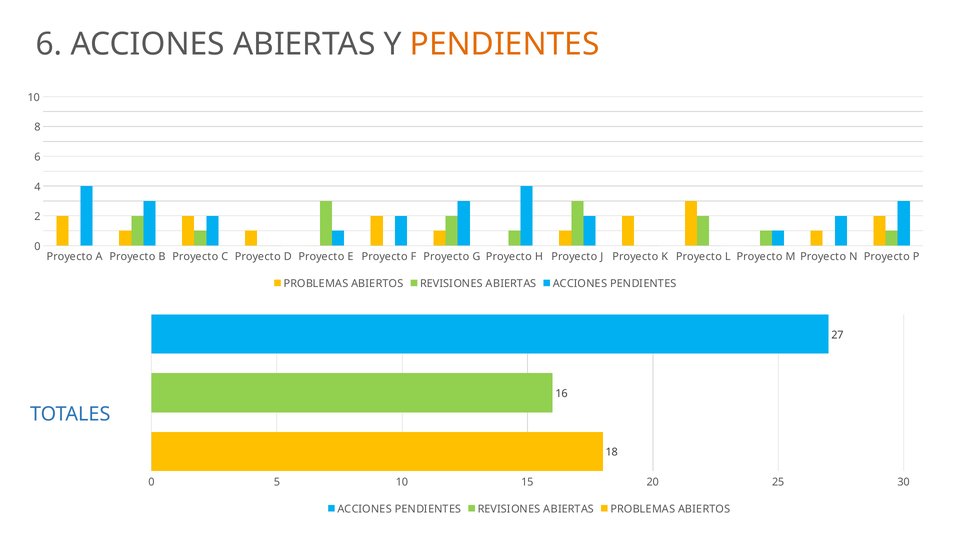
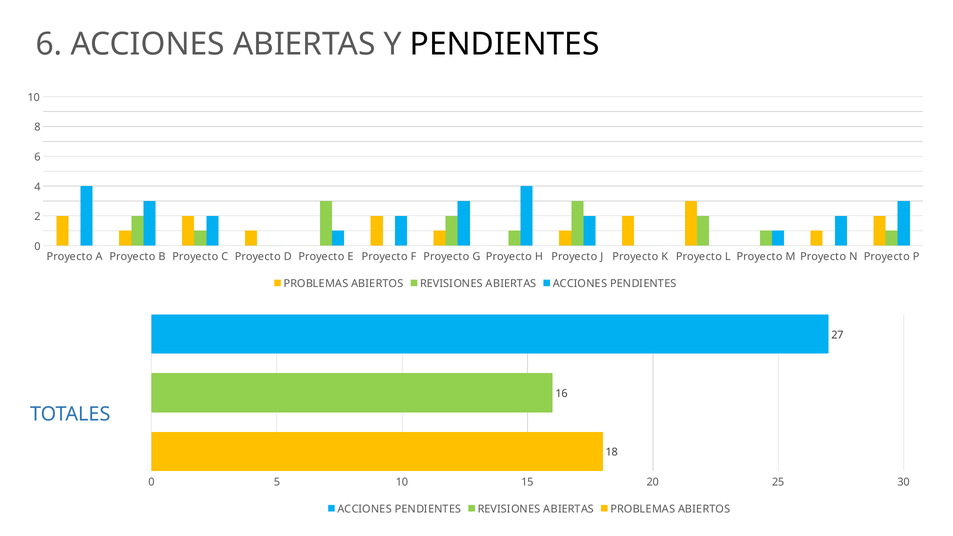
PENDIENTES at (505, 44) colour: orange -> black
